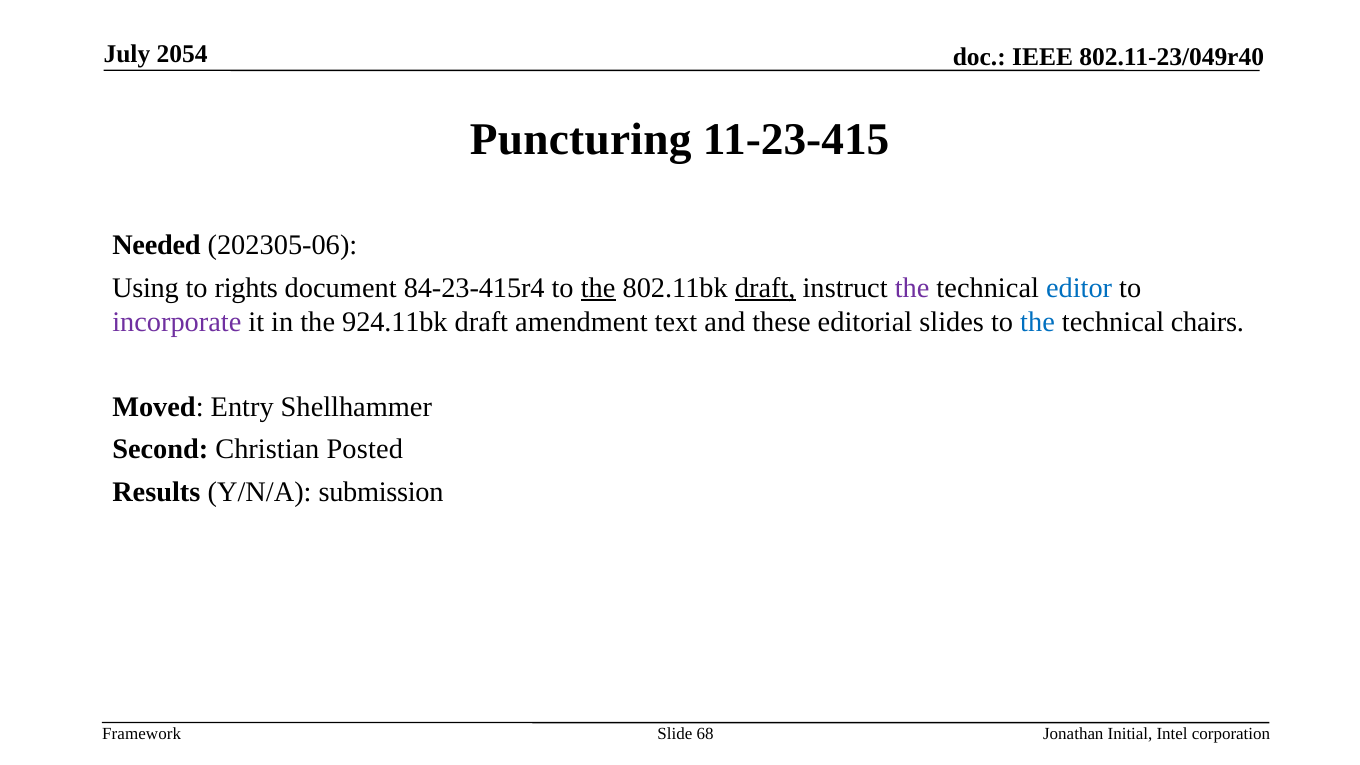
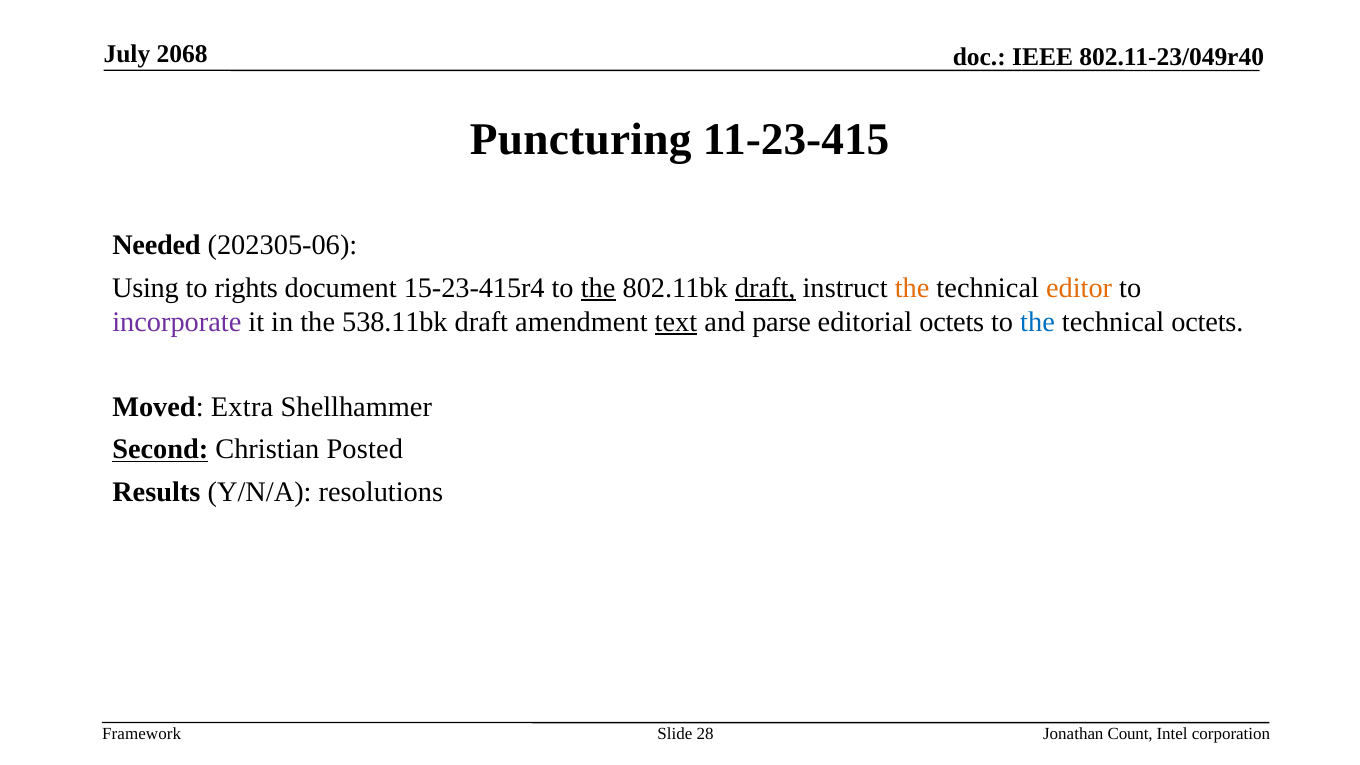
2054: 2054 -> 2068
84-23-415r4: 84-23-415r4 -> 15-23-415r4
the at (912, 288) colour: purple -> orange
editor colour: blue -> orange
924.11bk: 924.11bk -> 538.11bk
text underline: none -> present
these: these -> parse
editorial slides: slides -> octets
technical chairs: chairs -> octets
Entry: Entry -> Extra
Second underline: none -> present
submission: submission -> resolutions
68: 68 -> 28
Initial: Initial -> Count
